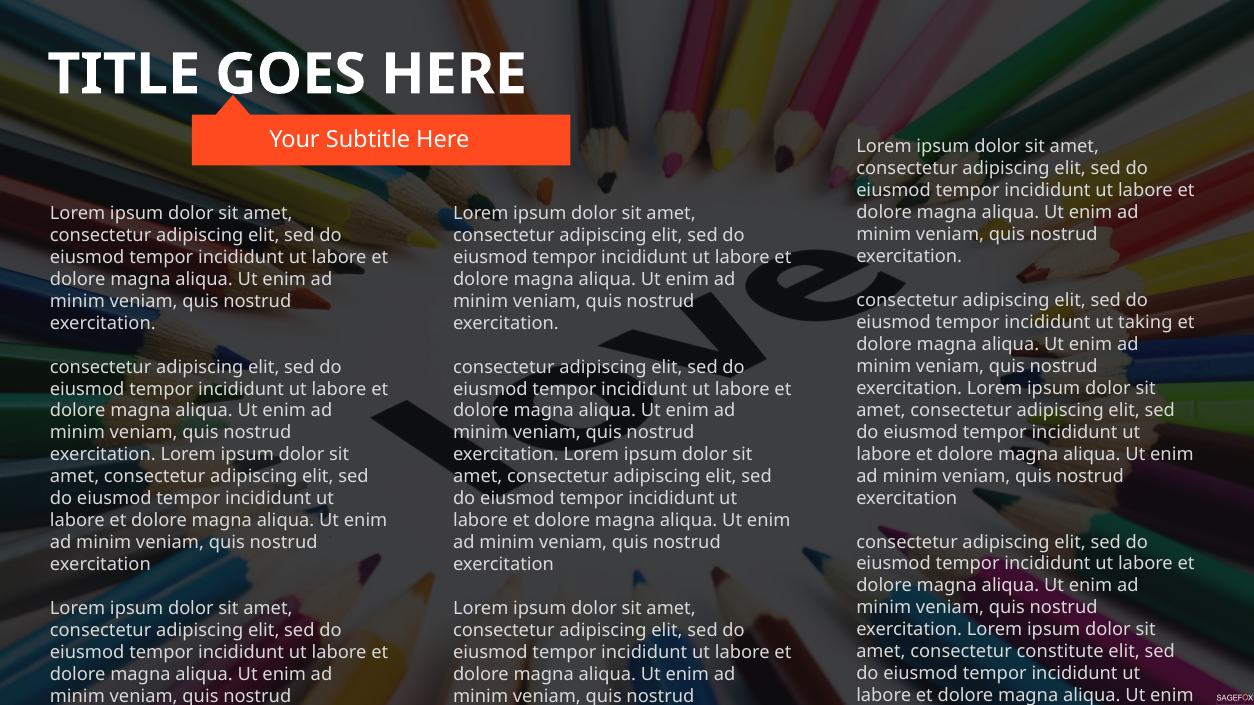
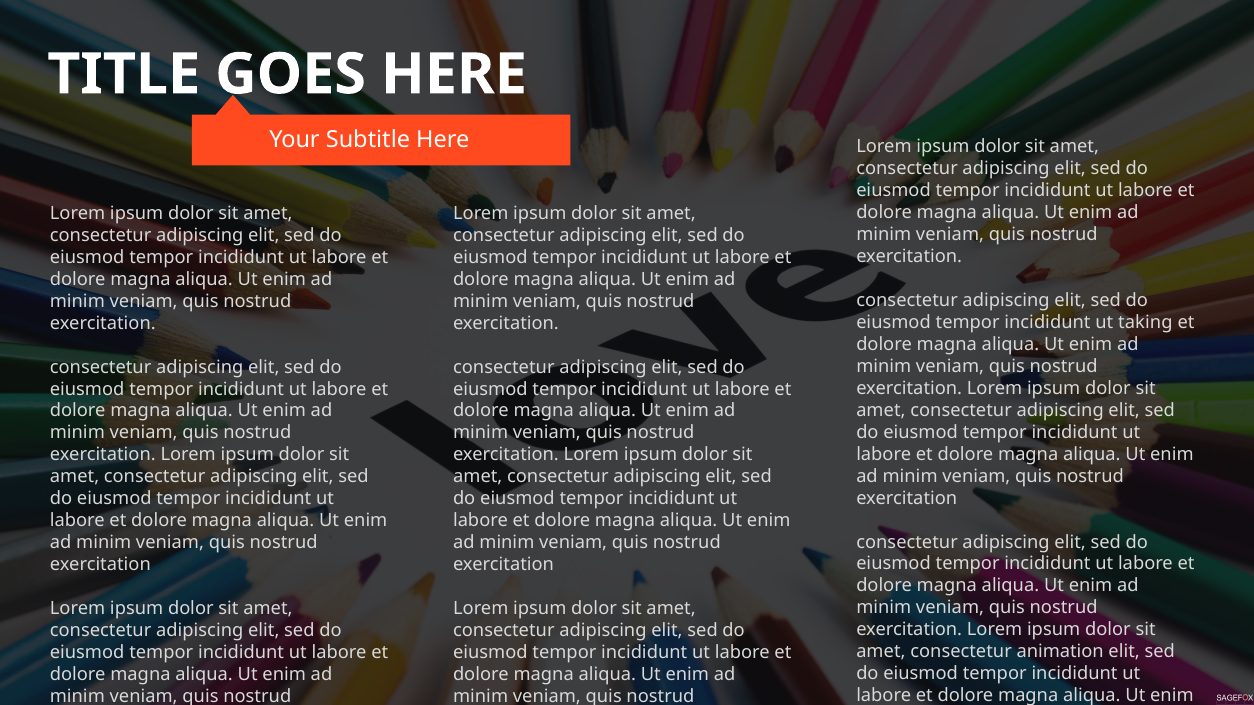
constitute: constitute -> animation
